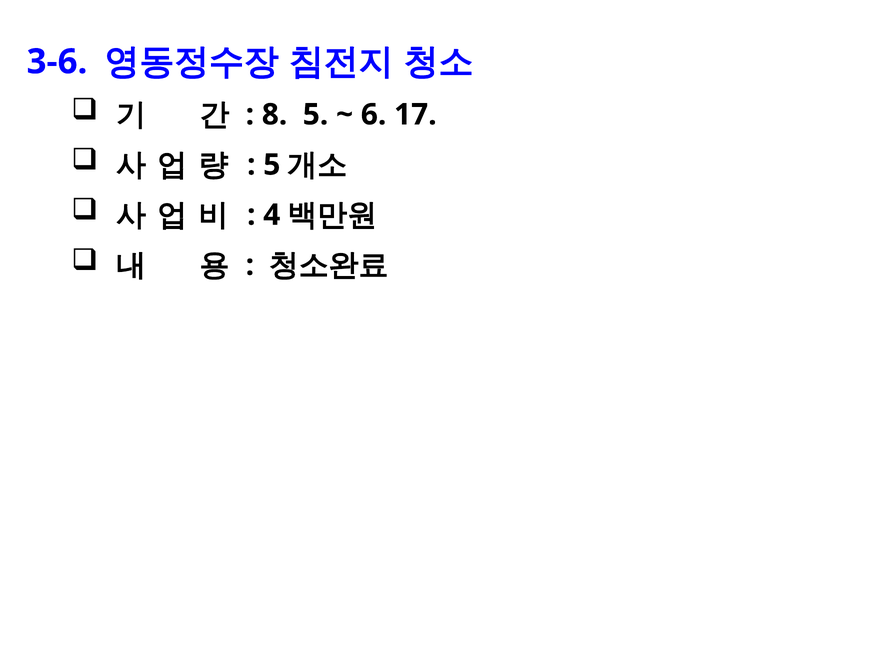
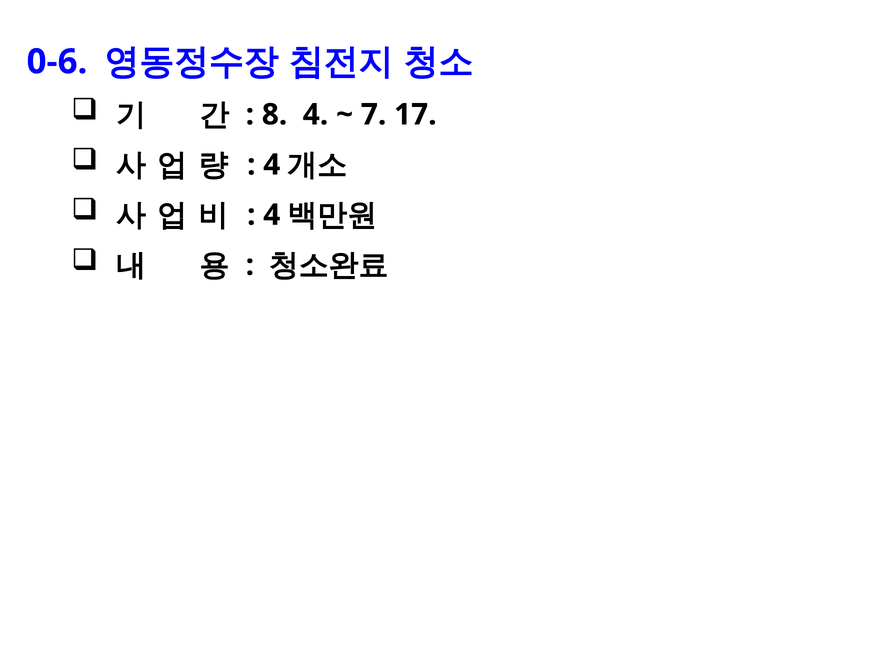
3-6: 3-6 -> 0-6
8 5: 5 -> 4
6: 6 -> 7
5 at (272, 165): 5 -> 4
